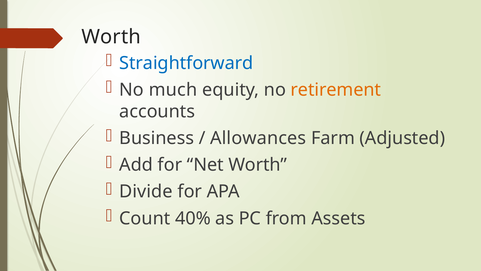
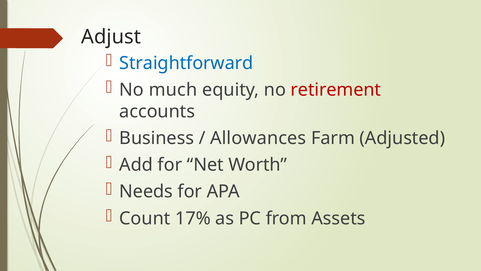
Worth at (111, 37): Worth -> Adjust
retirement colour: orange -> red
Divide: Divide -> Needs
40%: 40% -> 17%
